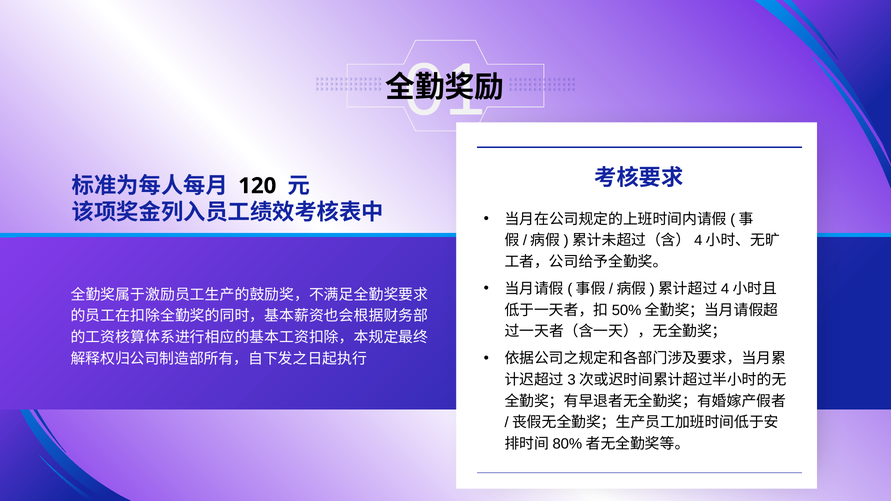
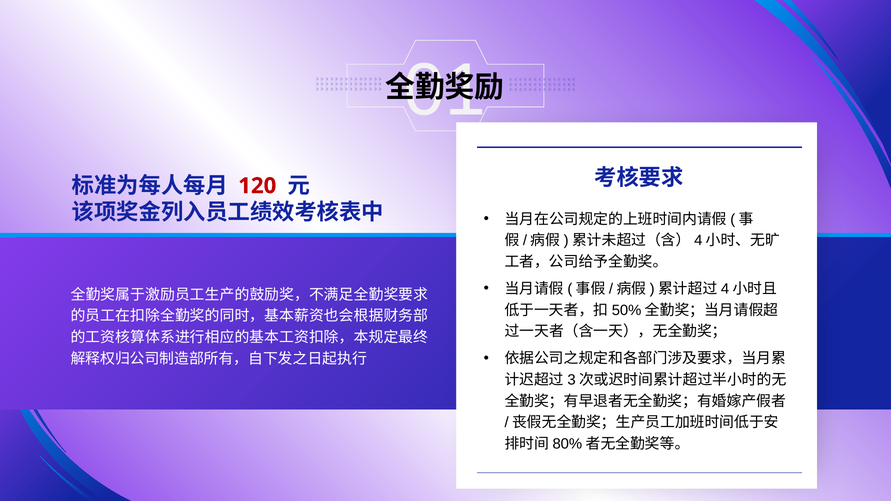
120 colour: black -> red
